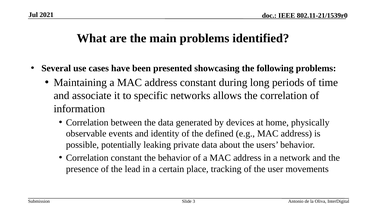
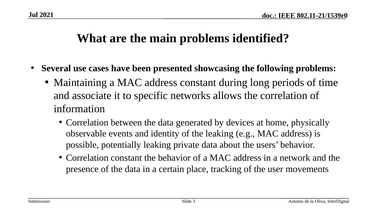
the defined: defined -> leaking
of the lead: lead -> data
